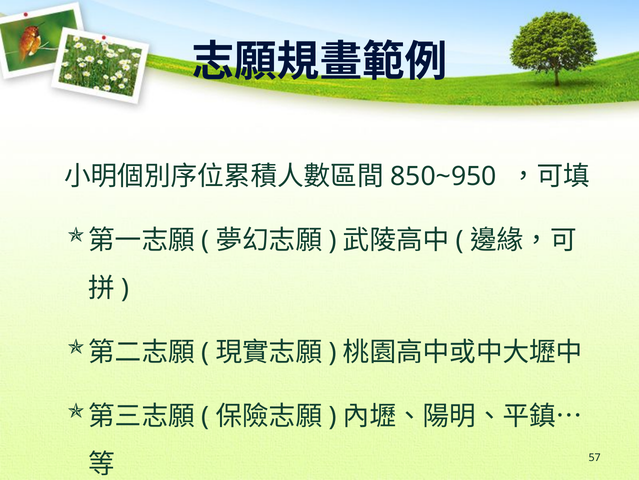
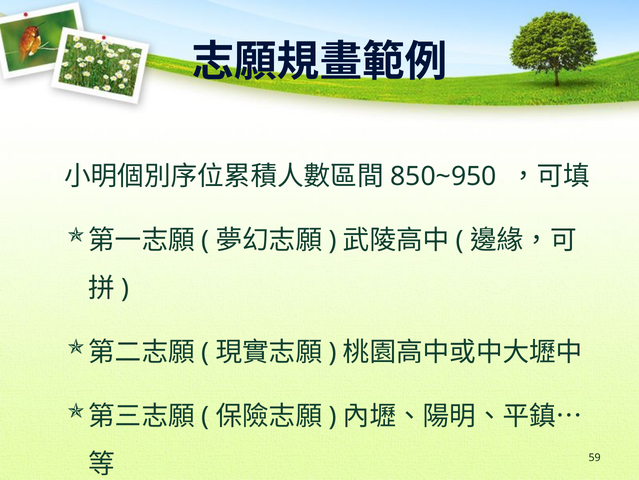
57: 57 -> 59
